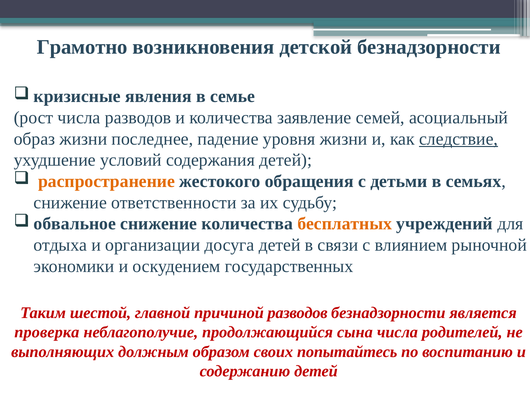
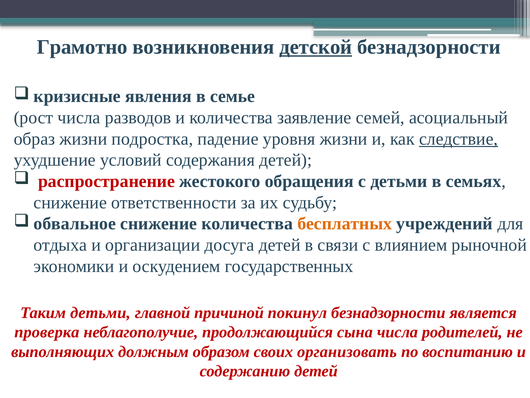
детской underline: none -> present
последнее: последнее -> подростка
распространение colour: orange -> red
Таким шестой: шестой -> детьми
причиной разводов: разводов -> покинул
попытайтесь: попытайтесь -> организовать
